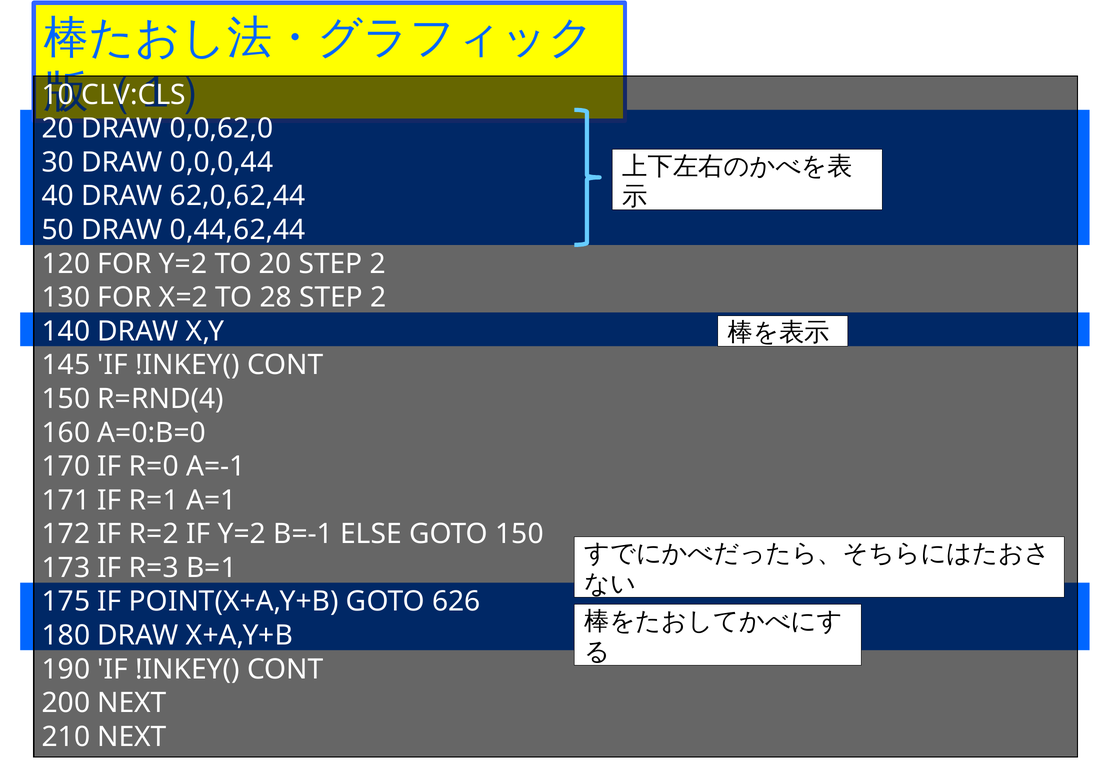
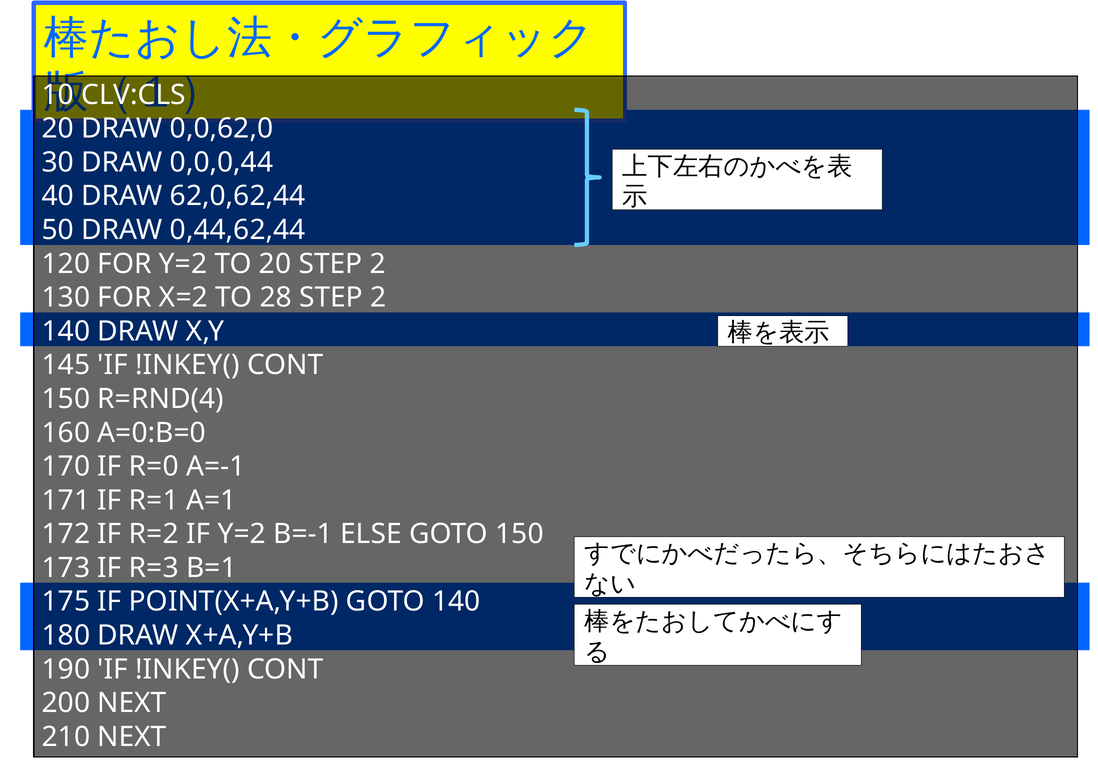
GOTO 626: 626 -> 140
